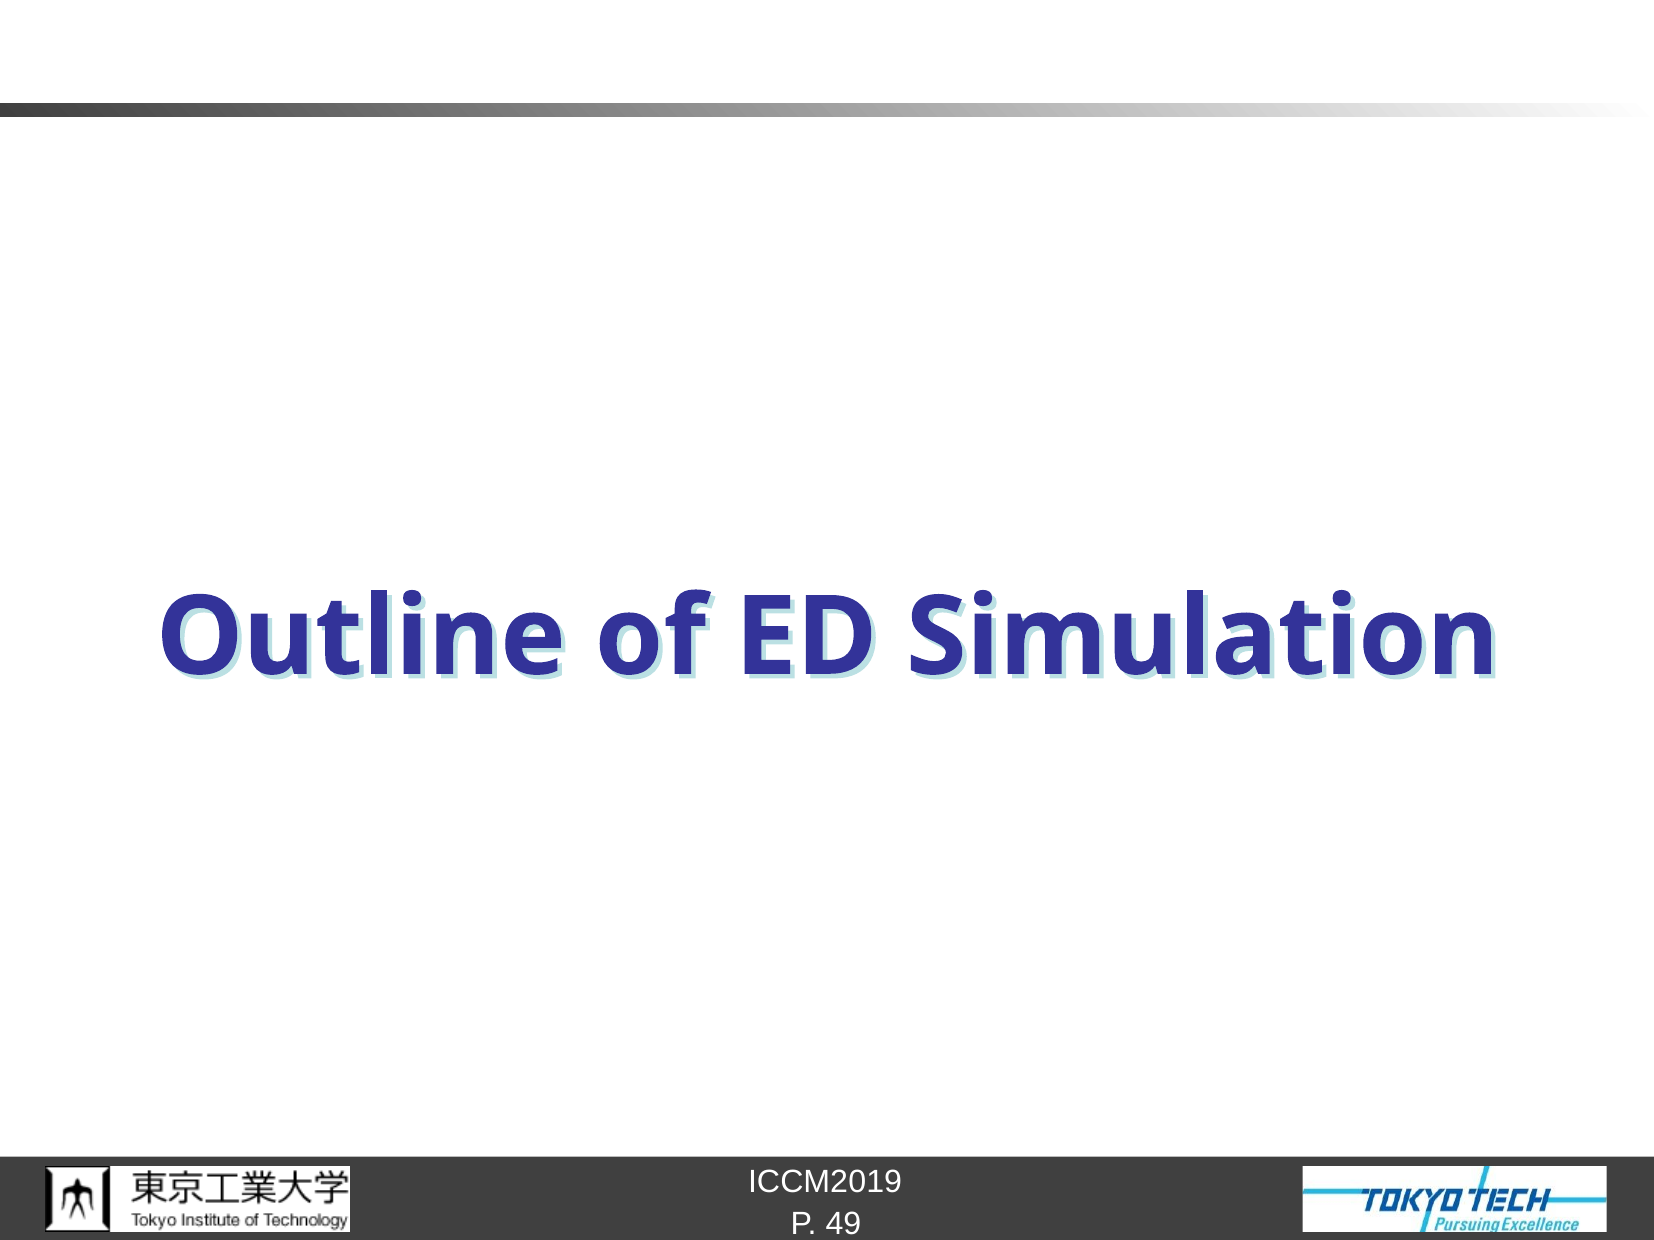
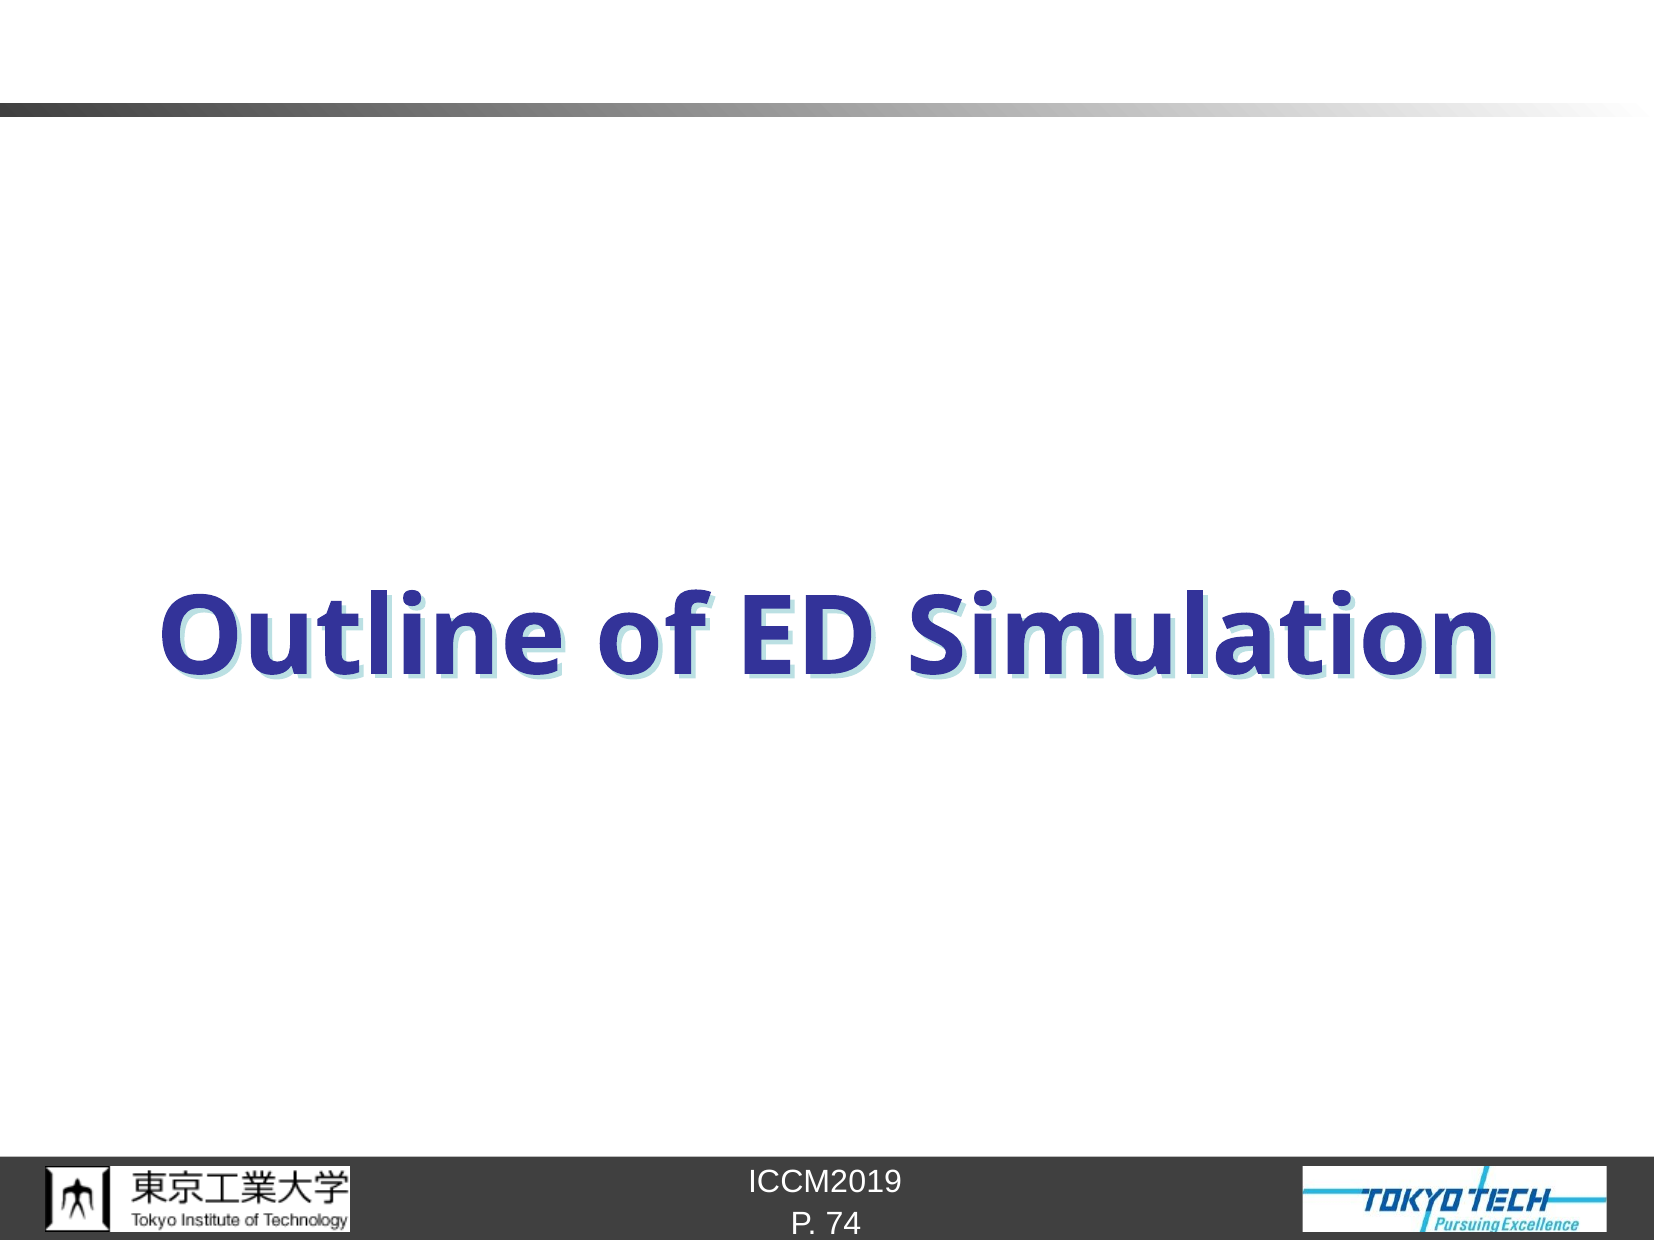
49: 49 -> 74
